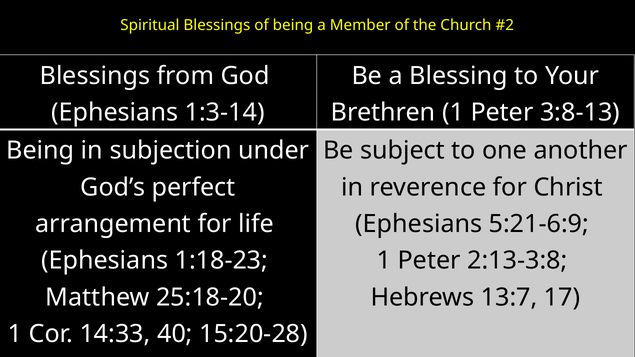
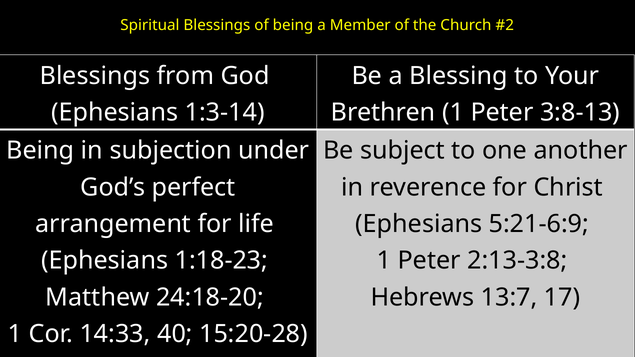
25:18-20: 25:18-20 -> 24:18-20
